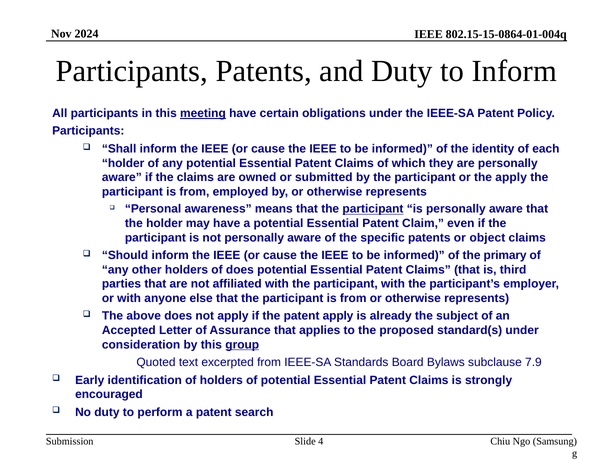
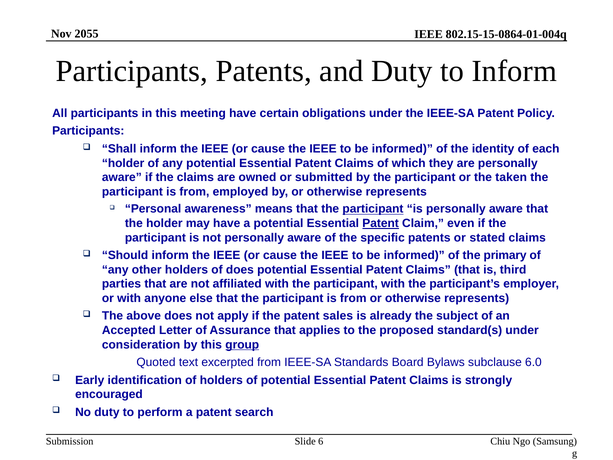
2024: 2024 -> 2055
meeting underline: present -> none
the apply: apply -> taken
Patent at (381, 223) underline: none -> present
object: object -> stated
patent apply: apply -> sales
7.9: 7.9 -> 6.0
4: 4 -> 6
